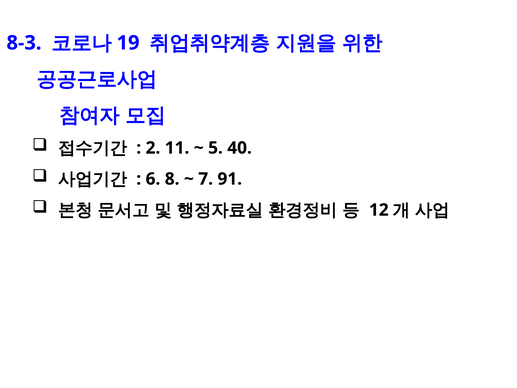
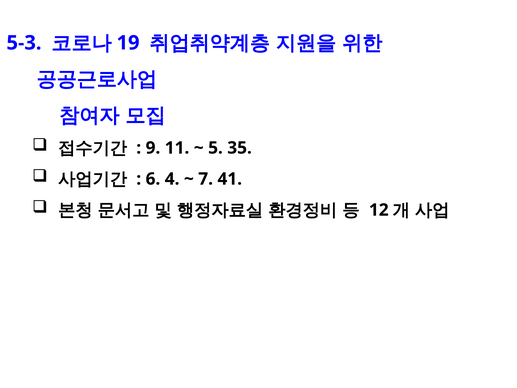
8-3: 8-3 -> 5-3
2: 2 -> 9
40: 40 -> 35
8: 8 -> 4
91: 91 -> 41
